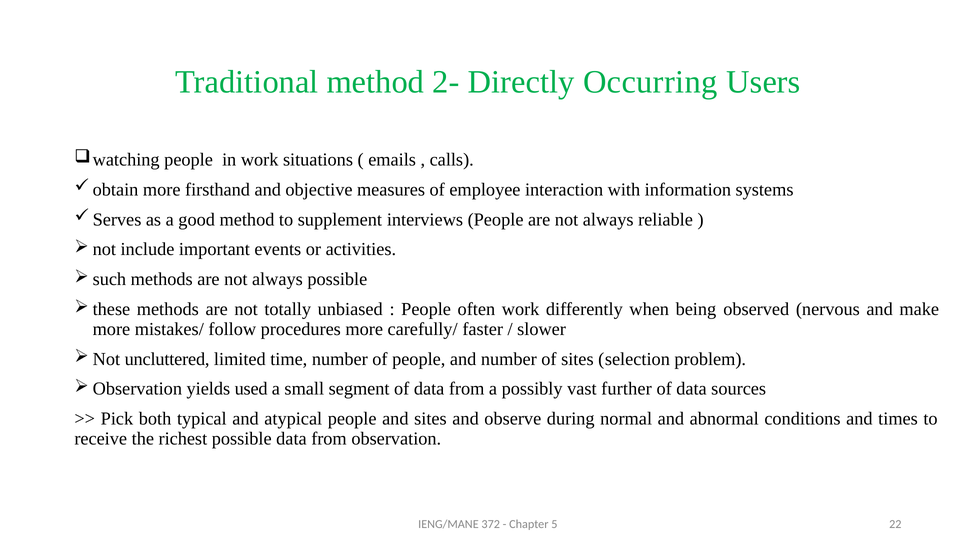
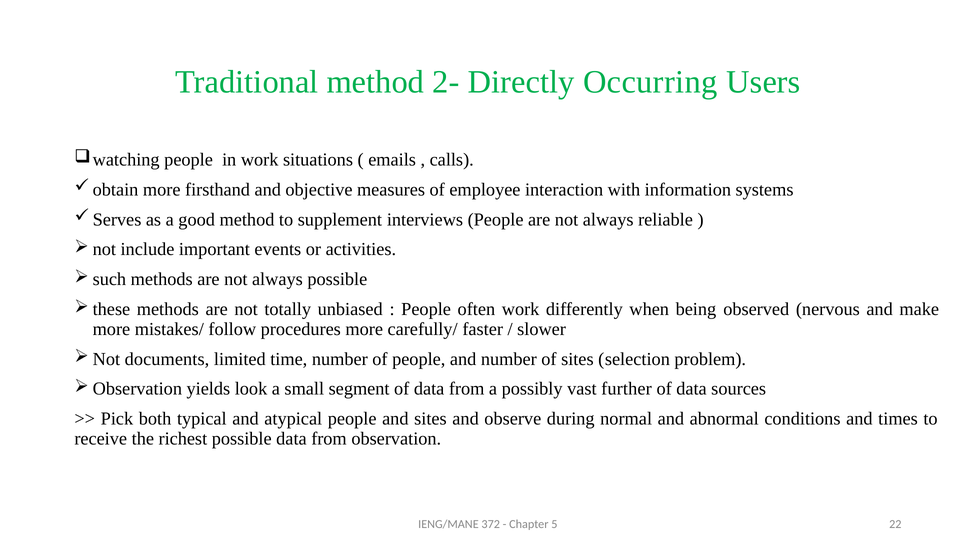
uncluttered: uncluttered -> documents
used: used -> look
